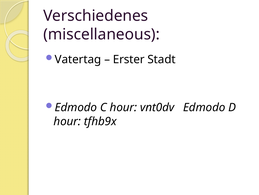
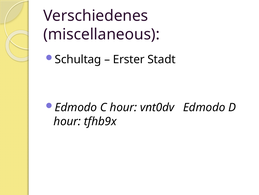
Vatertag: Vatertag -> Schultag
